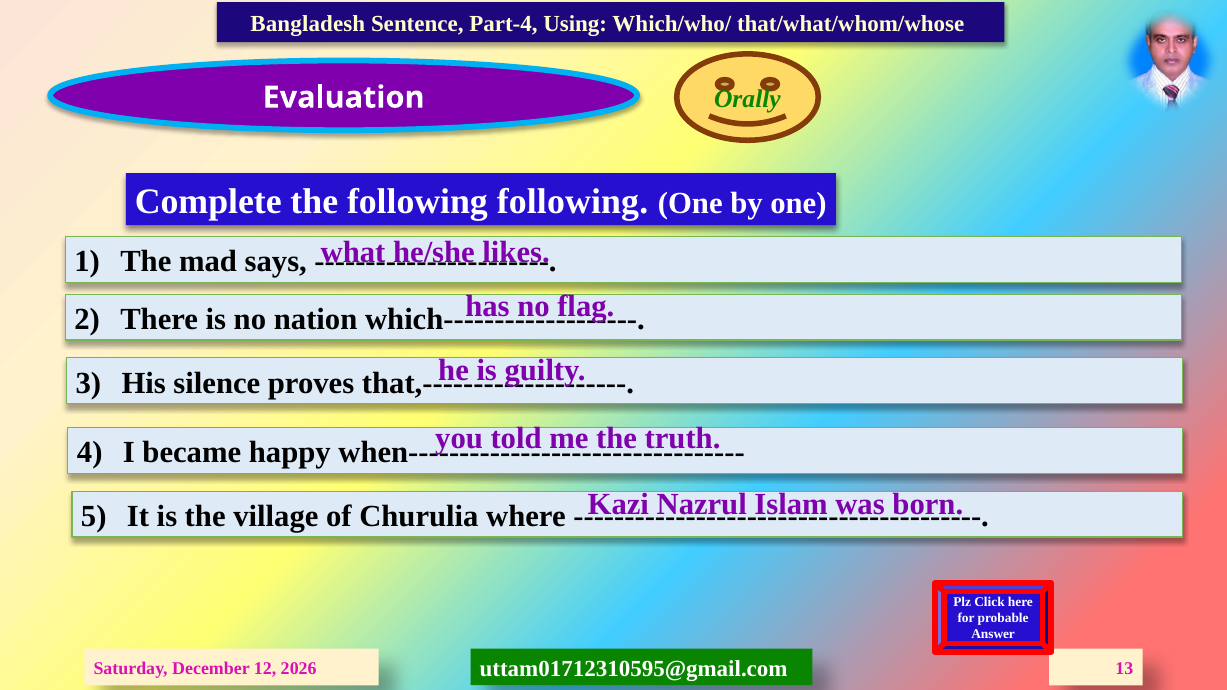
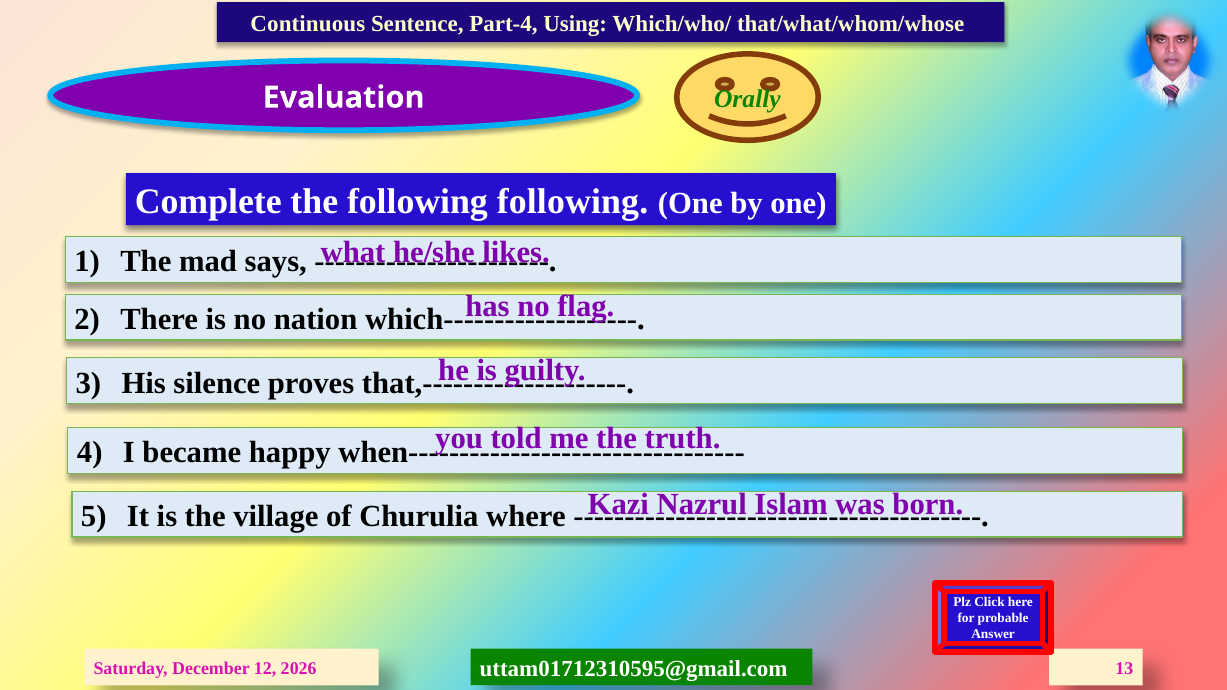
Bangladesh: Bangladesh -> Continuous
